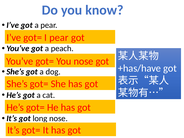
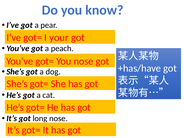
I pear: pear -> your
